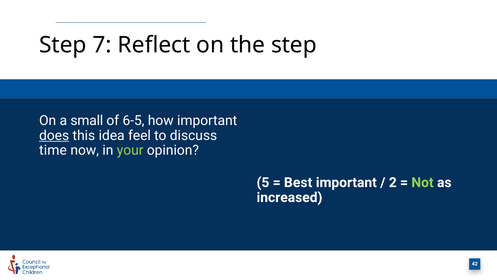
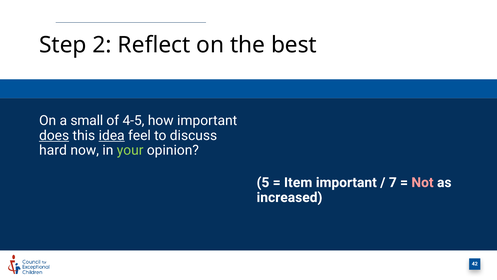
7: 7 -> 2
the step: step -> best
6-5: 6-5 -> 4-5
idea underline: none -> present
time: time -> hard
Best: Best -> Item
2: 2 -> 7
Not colour: light green -> pink
